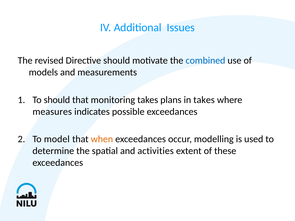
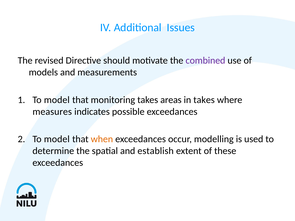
combined colour: blue -> purple
should at (57, 100): should -> model
plans: plans -> areas
activities: activities -> establish
